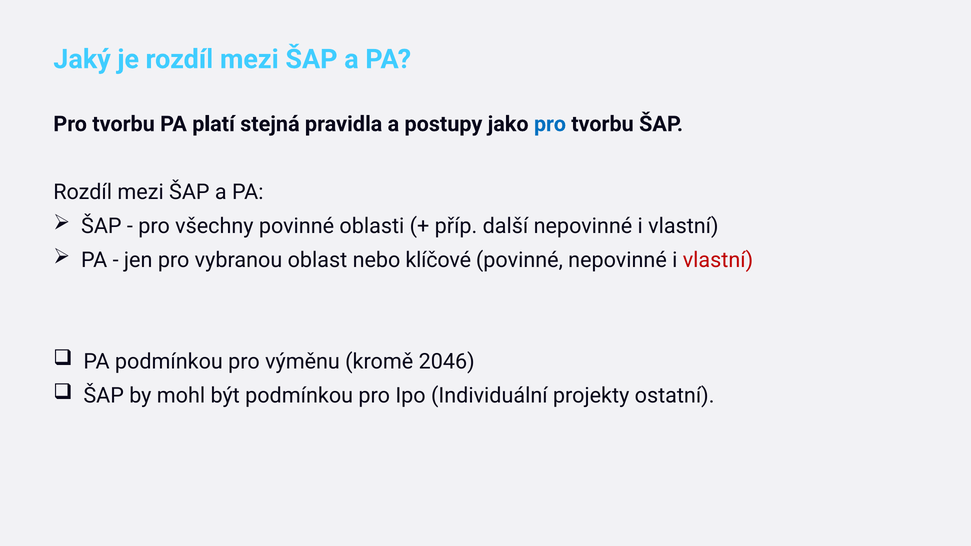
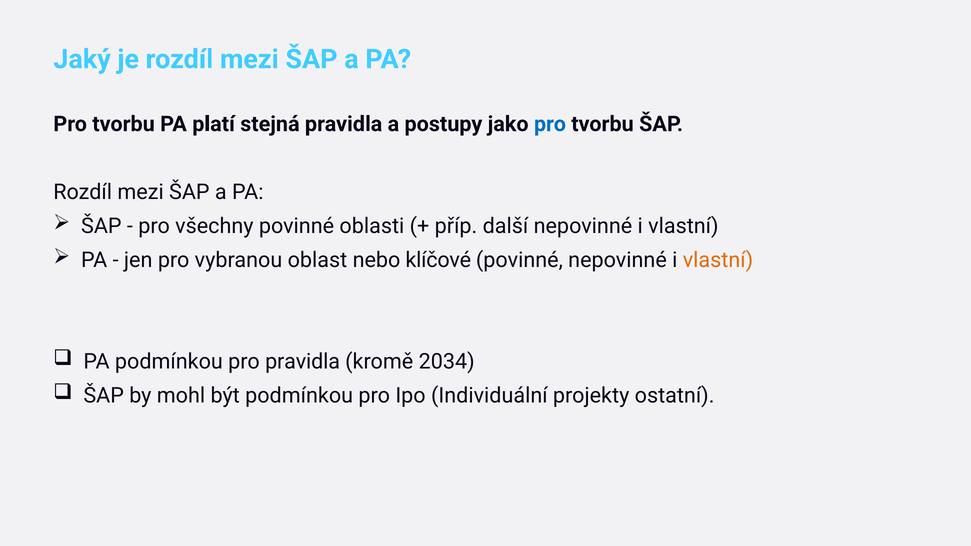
vlastní at (718, 260) colour: red -> orange
pro výměnu: výměnu -> pravidla
2046: 2046 -> 2034
